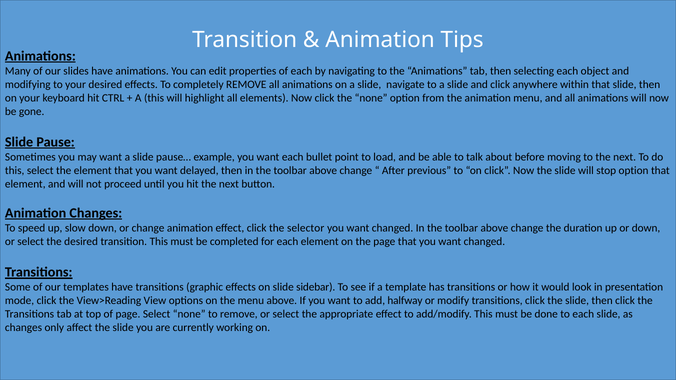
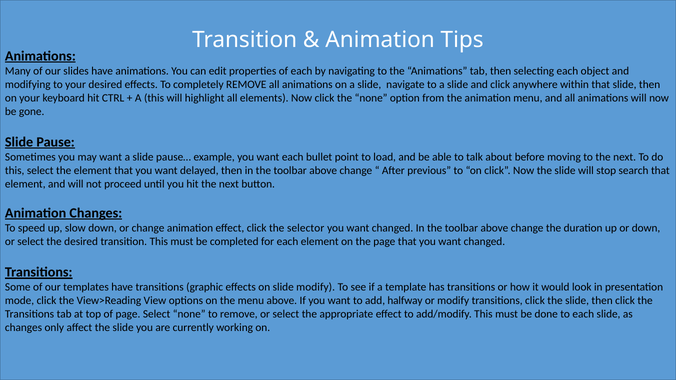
stop option: option -> search
slide sidebar: sidebar -> modify
